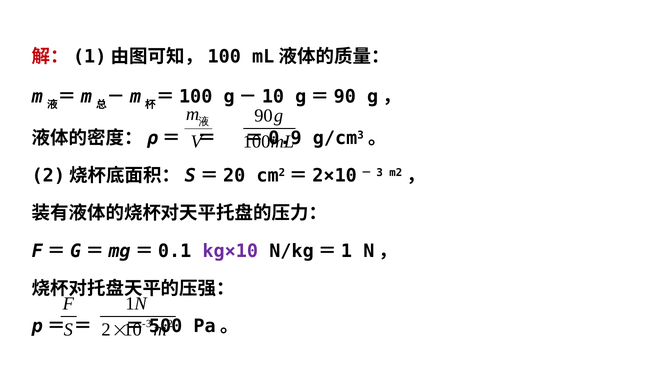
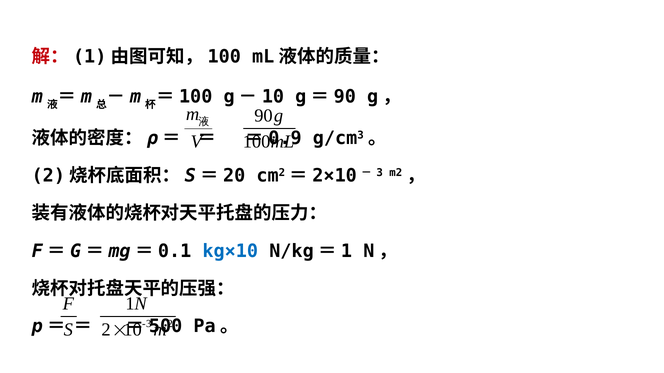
kg×10 colour: purple -> blue
